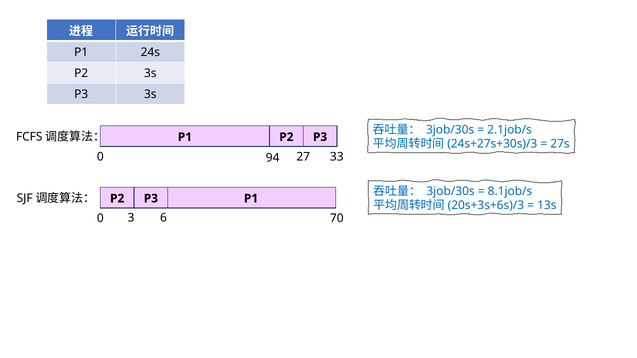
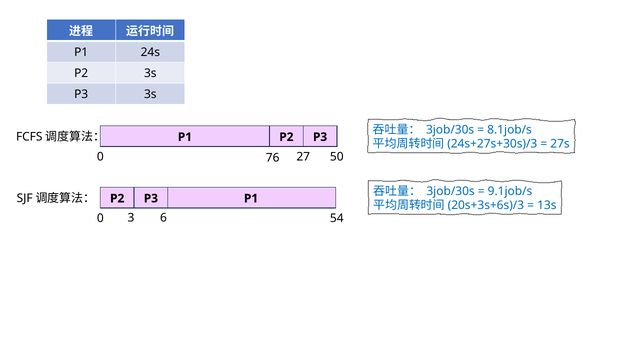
2.1job/s: 2.1job/s -> 8.1job/s
94: 94 -> 76
33: 33 -> 50
8.1job/s: 8.1job/s -> 9.1job/s
70: 70 -> 54
